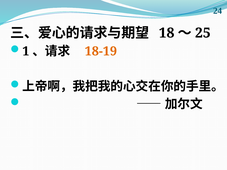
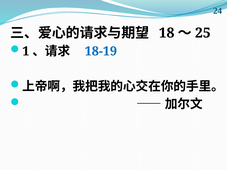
18-19 colour: orange -> blue
